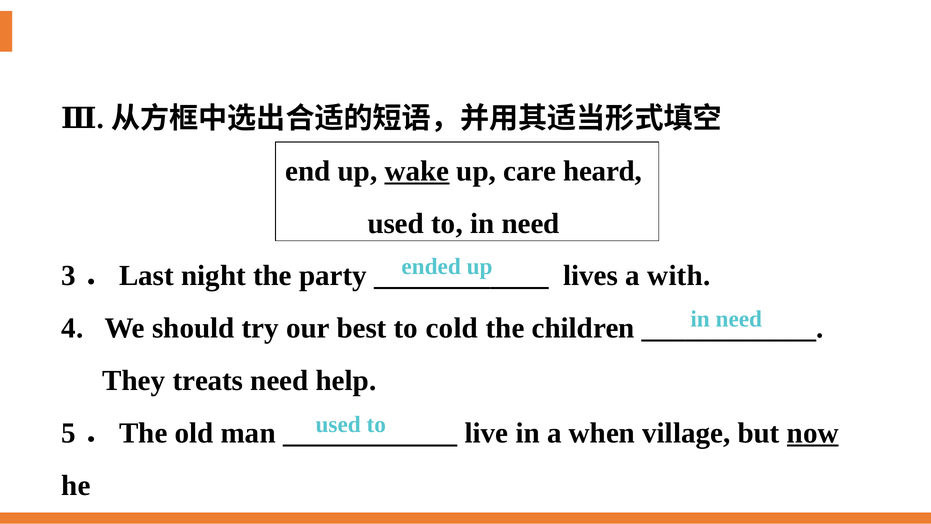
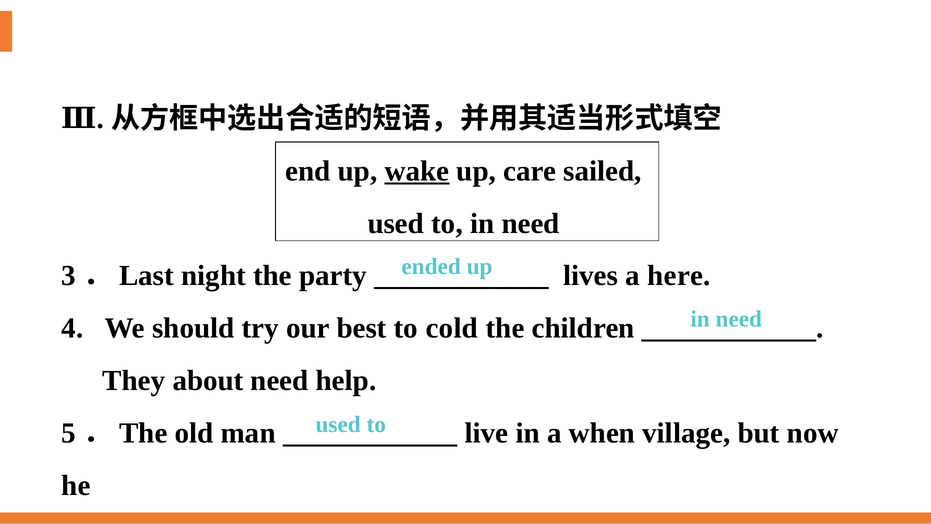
heard: heard -> sailed
with: with -> here
treats: treats -> about
now underline: present -> none
